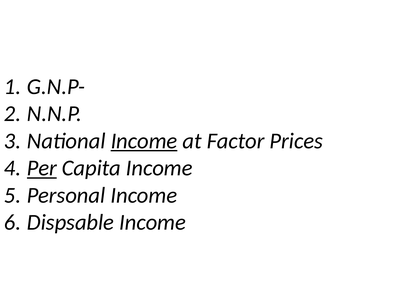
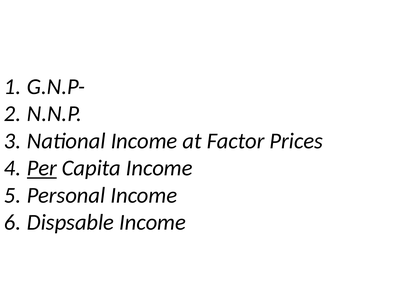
Income at (144, 141) underline: present -> none
